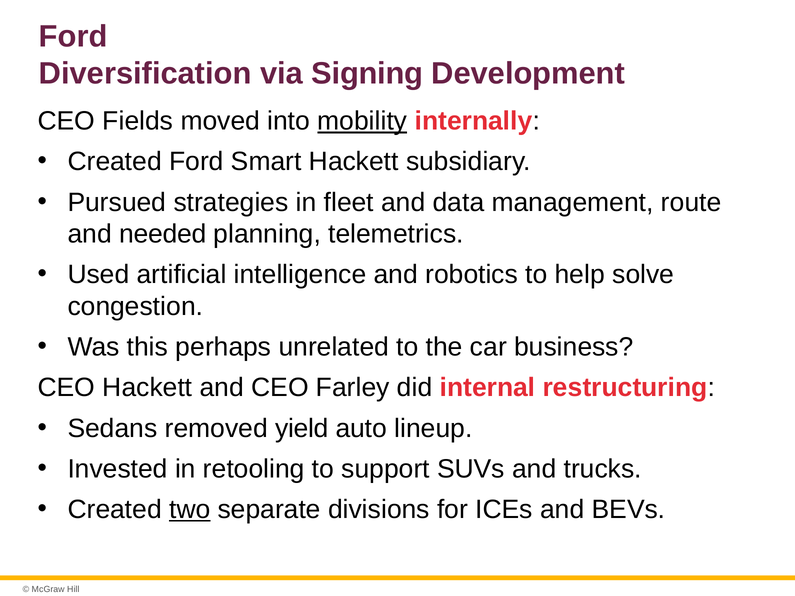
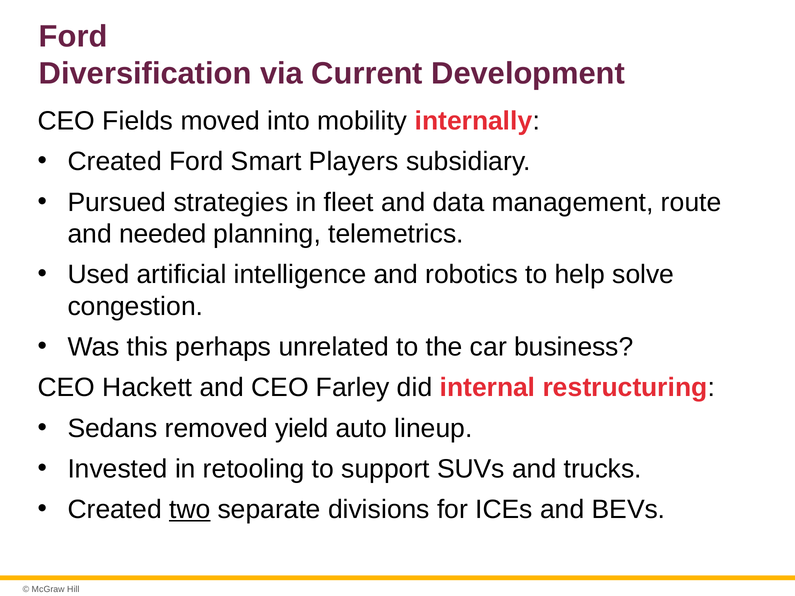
Signing: Signing -> Current
mobility underline: present -> none
Smart Hackett: Hackett -> Players
